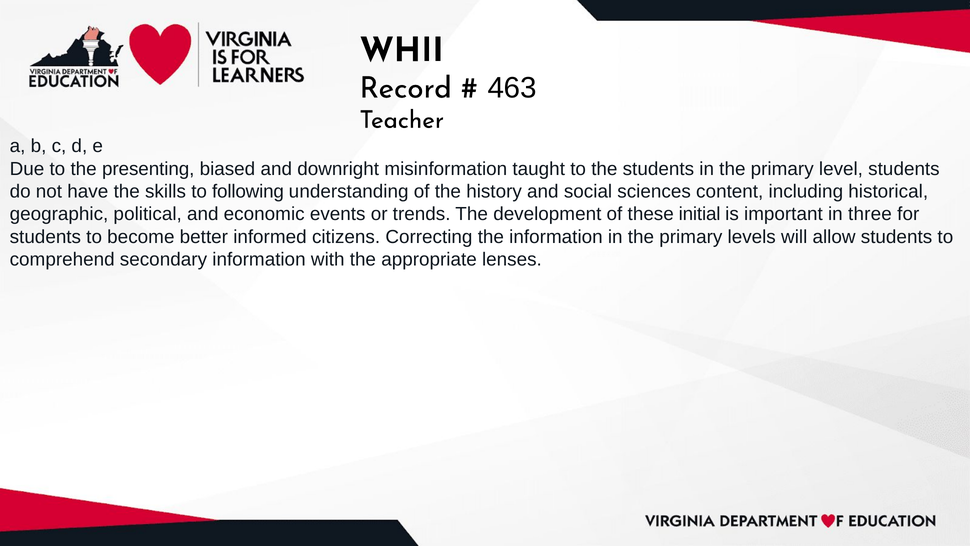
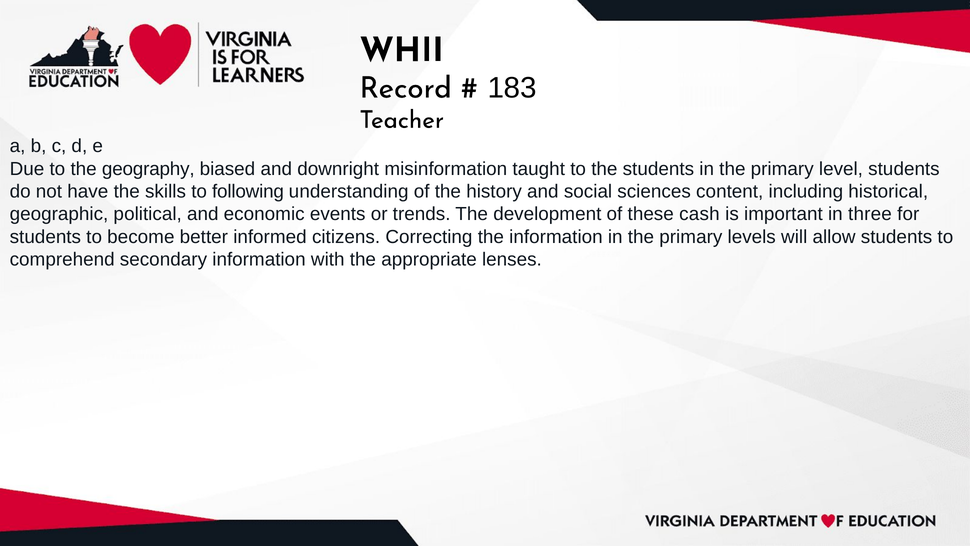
463: 463 -> 183
presenting: presenting -> geography
initial: initial -> cash
